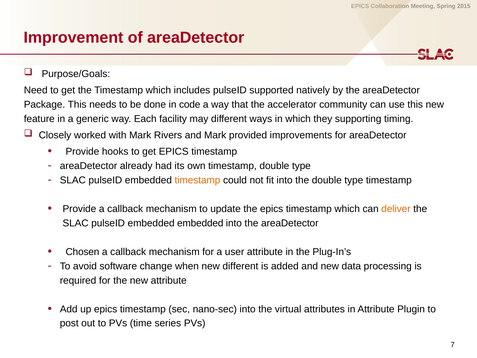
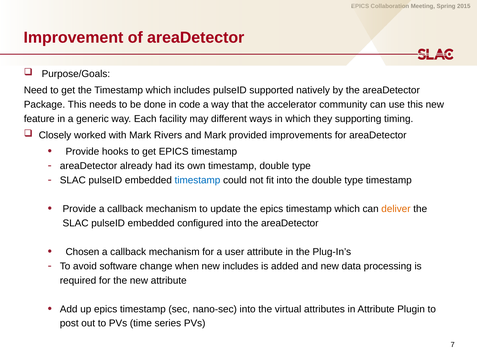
timestamp at (197, 180) colour: orange -> blue
embedded embedded: embedded -> configured
new different: different -> includes
